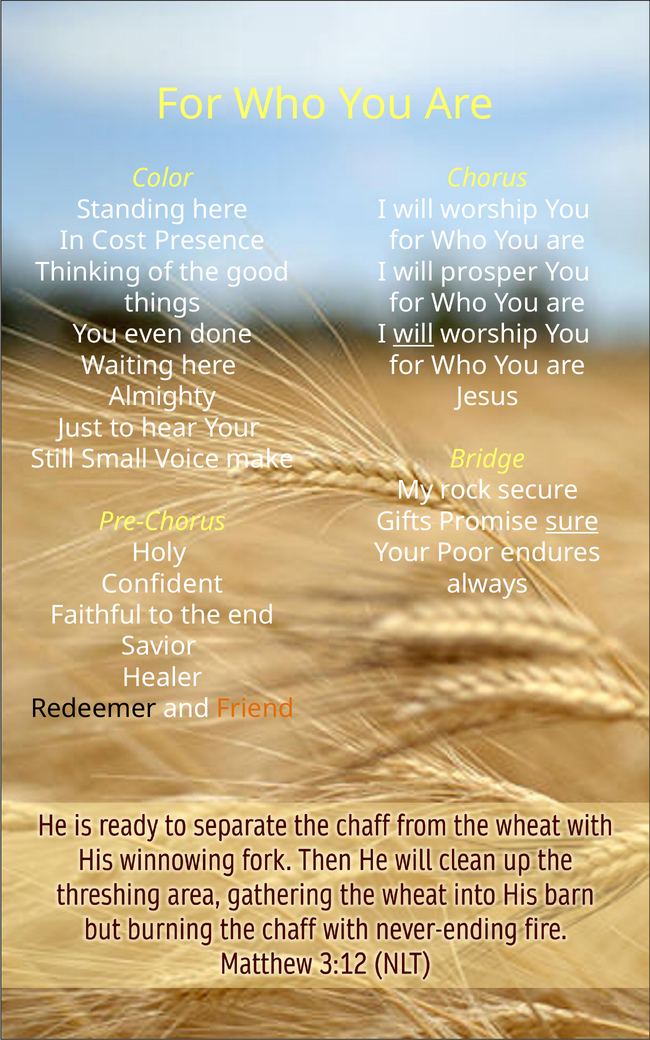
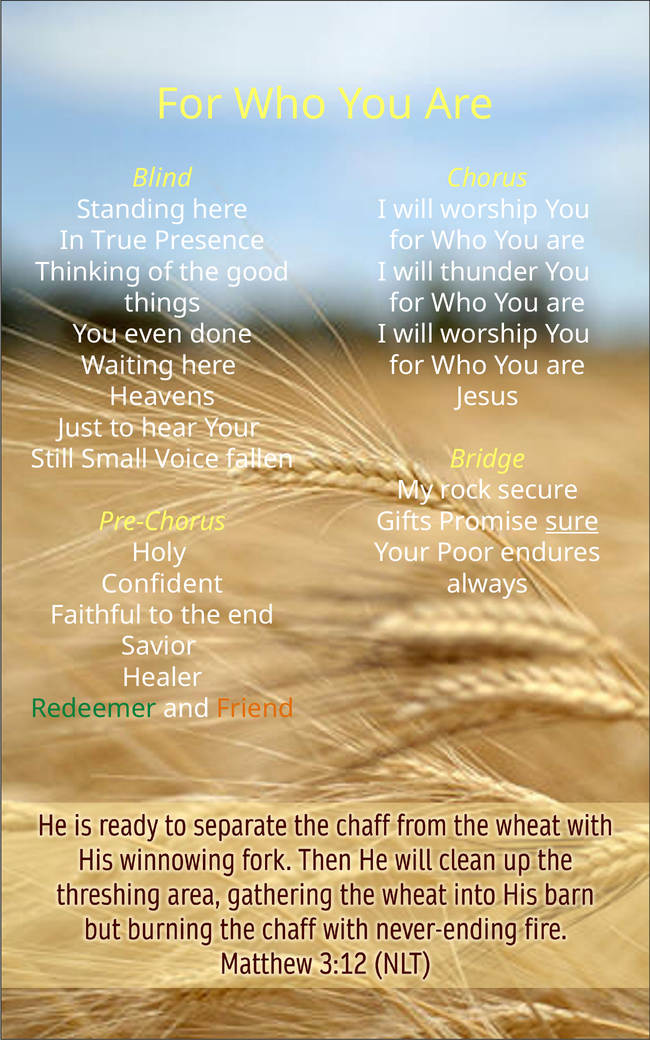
Color: Color -> Blind
Cost: Cost -> True
prosper: prosper -> thunder
will at (413, 334) underline: present -> none
Almighty: Almighty -> Heavens
make: make -> fallen
Redeemer colour: black -> green
